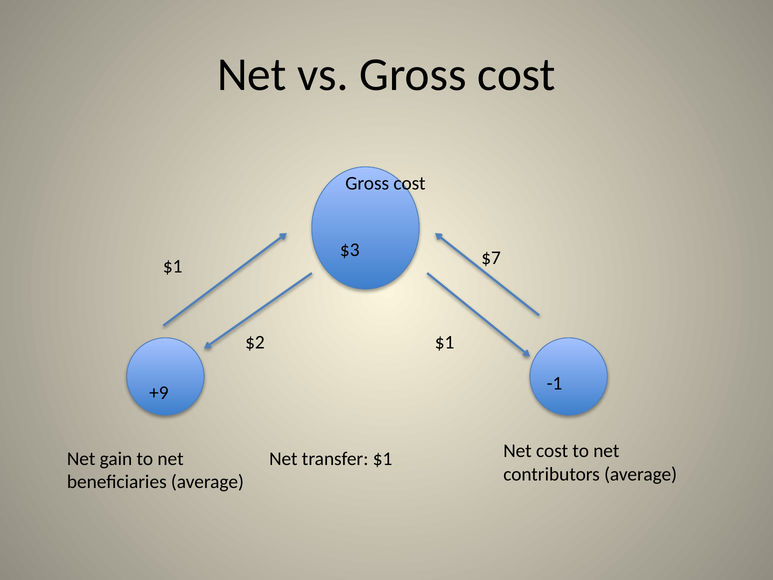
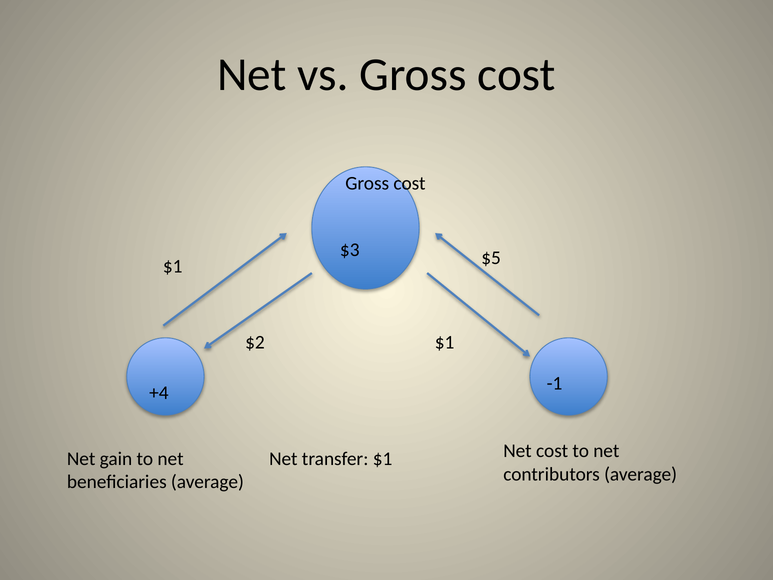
$7: $7 -> $5
+9: +9 -> +4
